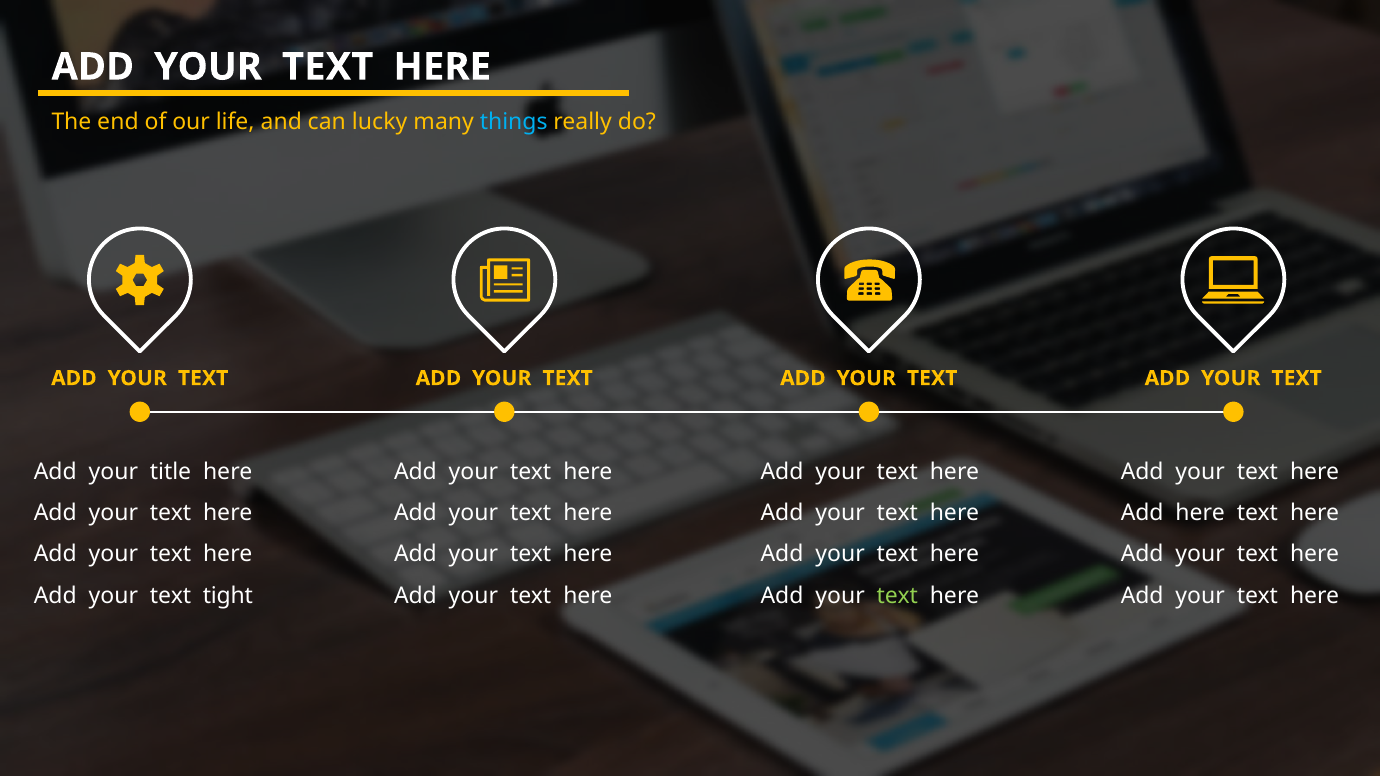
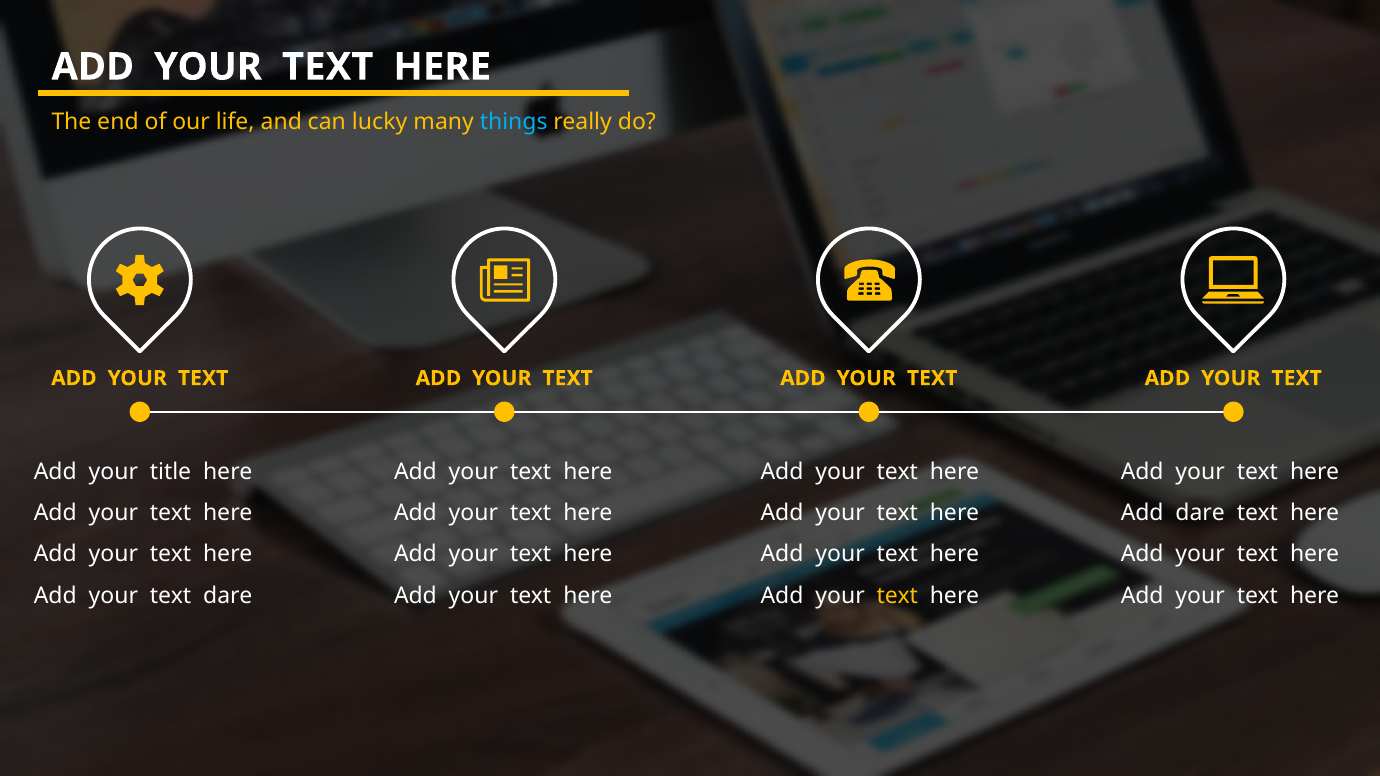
Add here: here -> dare
text tight: tight -> dare
text at (897, 596) colour: light green -> yellow
